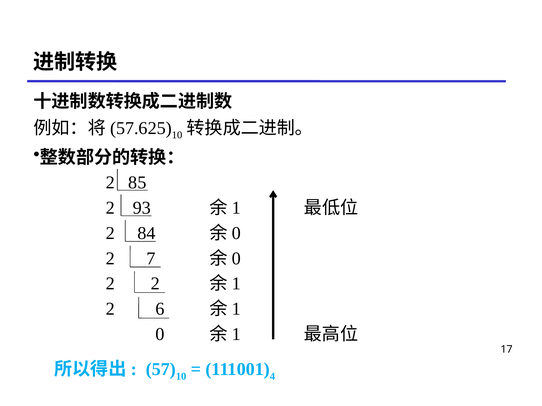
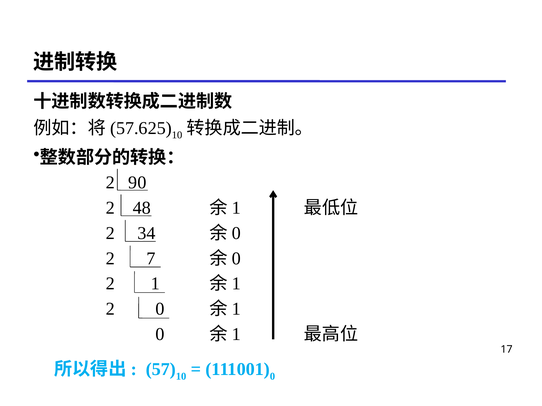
85: 85 -> 90
93: 93 -> 48
84: 84 -> 34
2 2: 2 -> 1
2 6: 6 -> 0
4 at (272, 377): 4 -> 0
